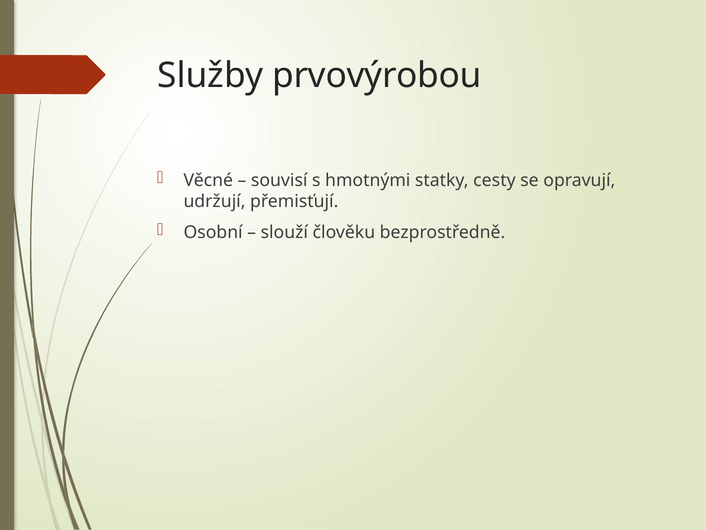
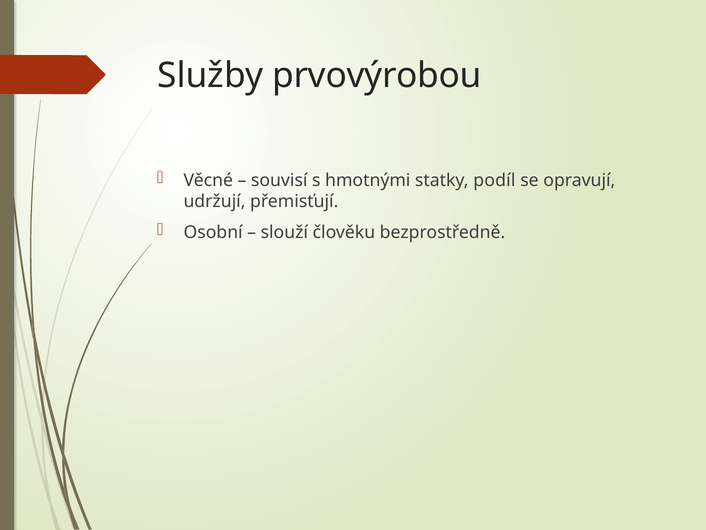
cesty: cesty -> podíl
